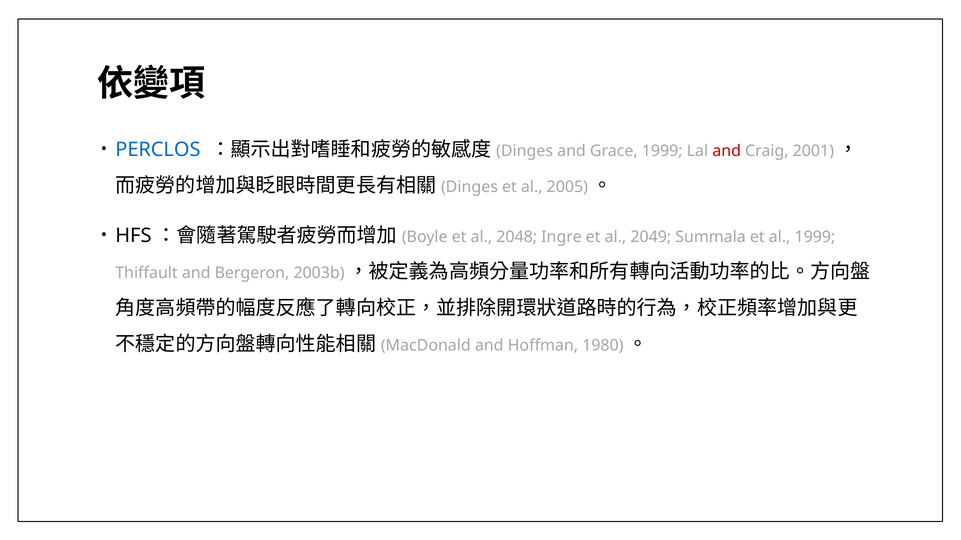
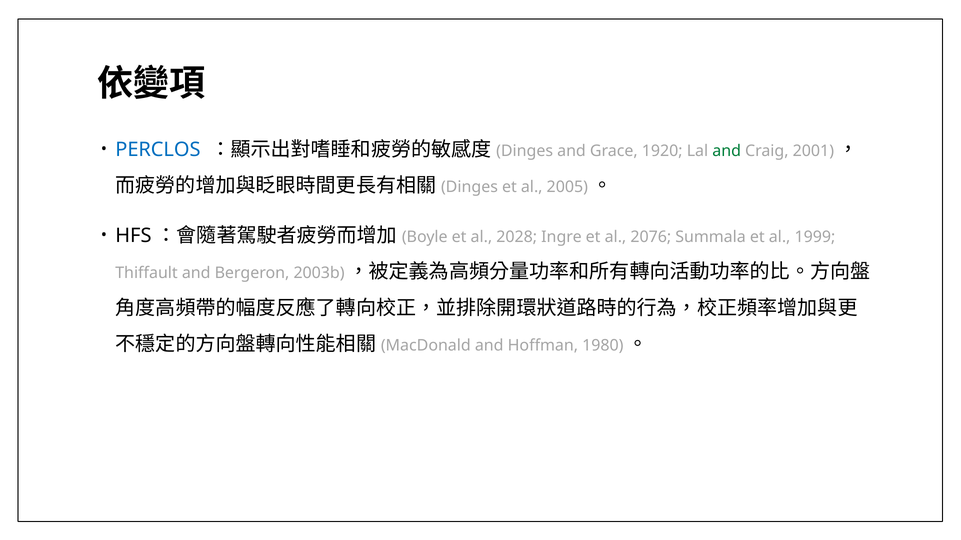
Grace 1999: 1999 -> 1920
and at (727, 151) colour: red -> green
2048: 2048 -> 2028
2049: 2049 -> 2076
